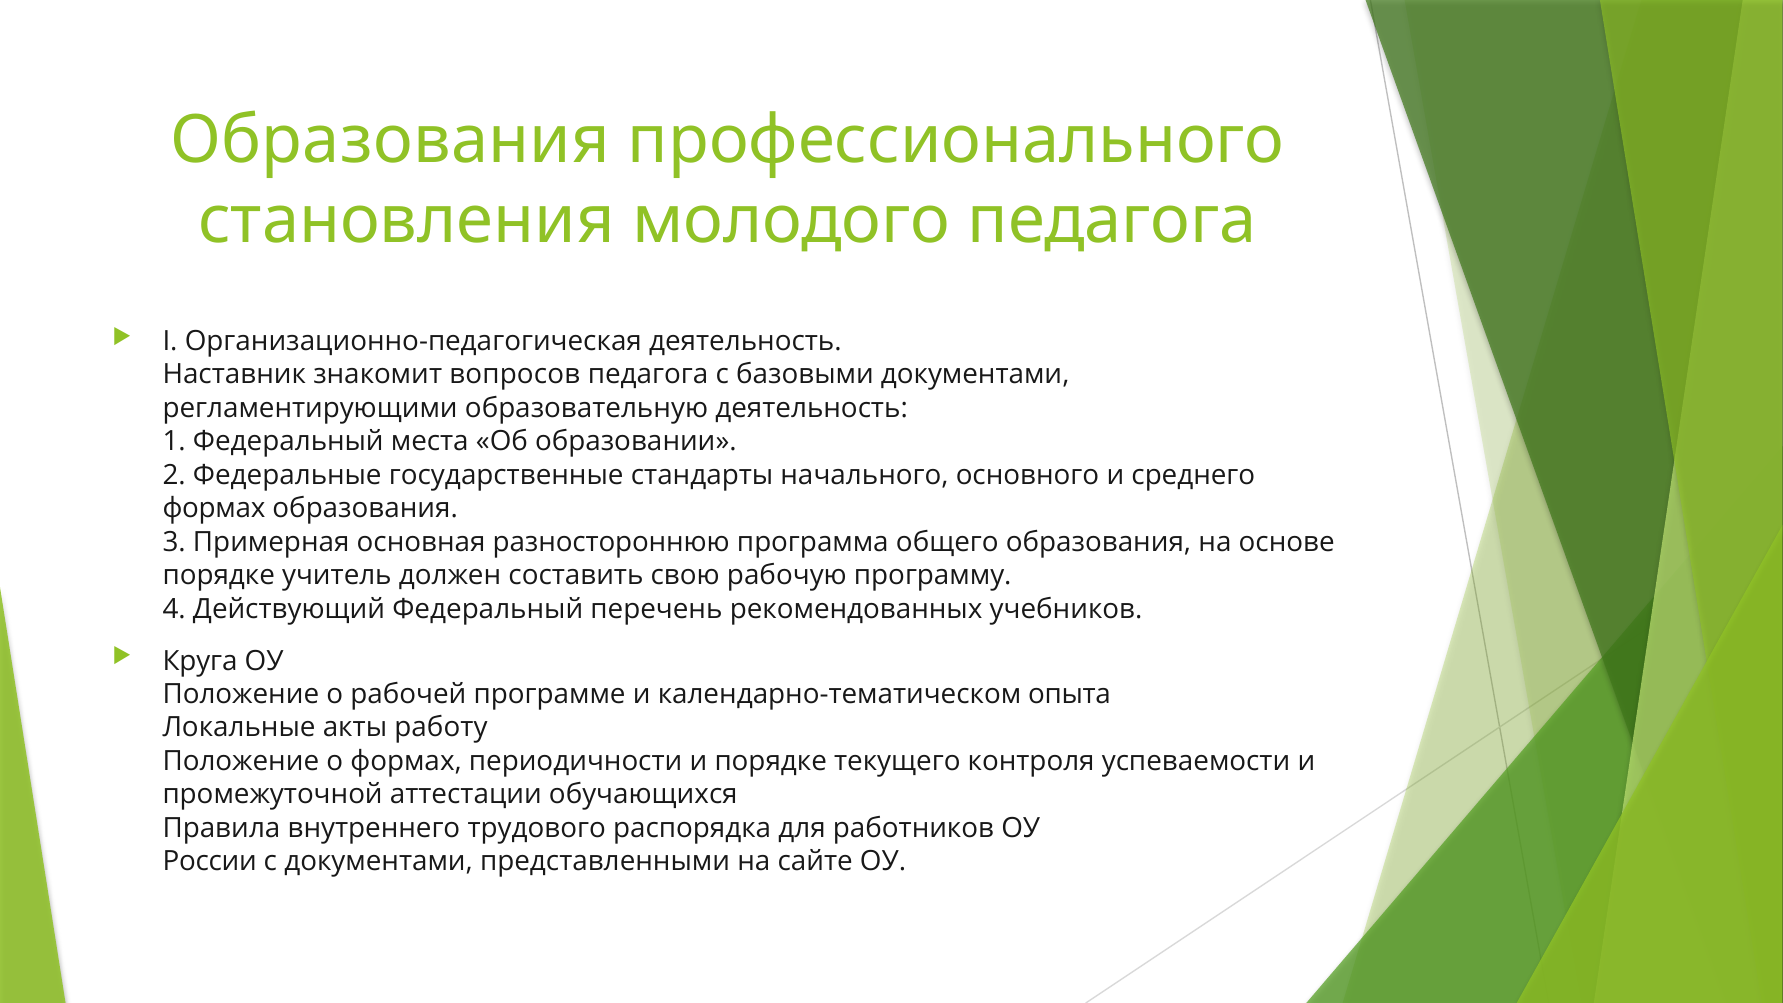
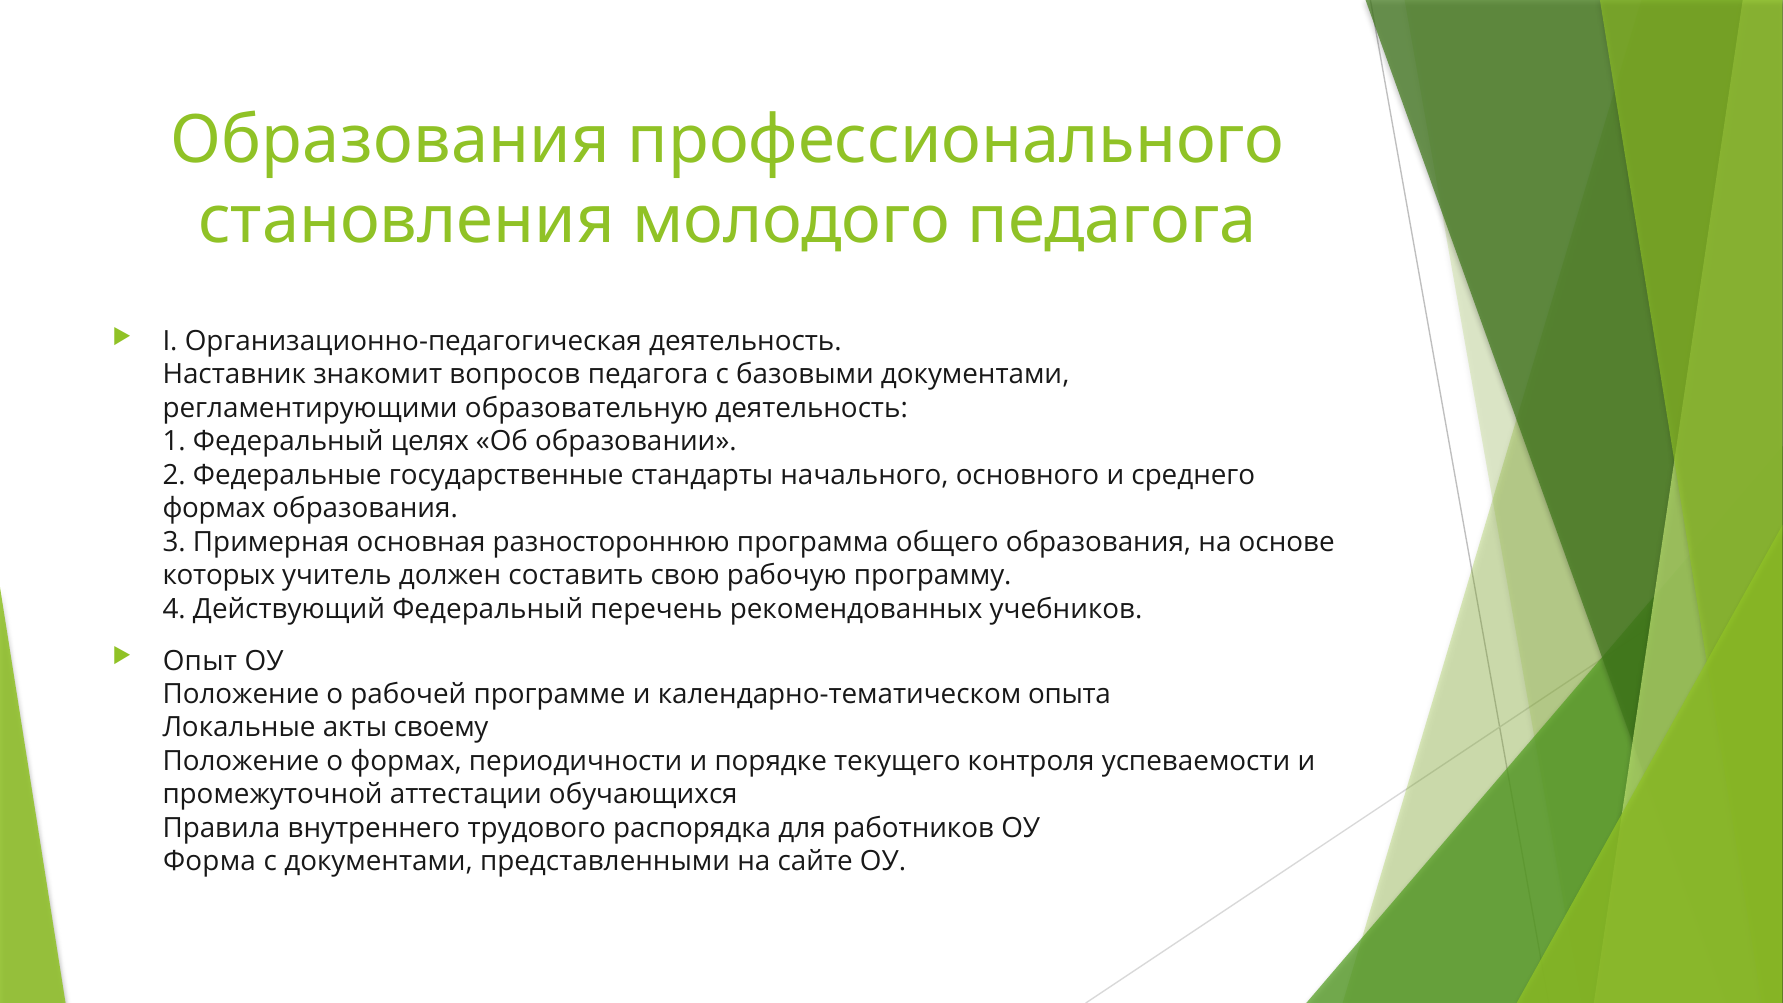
места: места -> целях
порядке at (219, 575): порядке -> которых
Круга: Круга -> Опыт
работу: работу -> своему
России: России -> Форма
